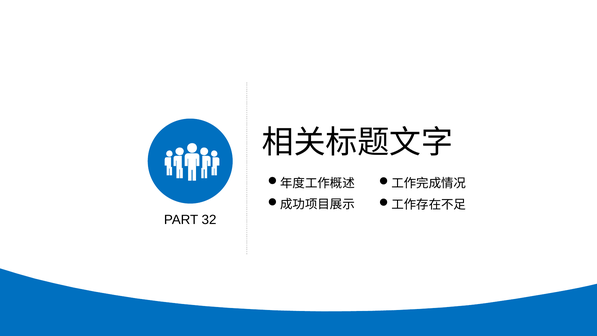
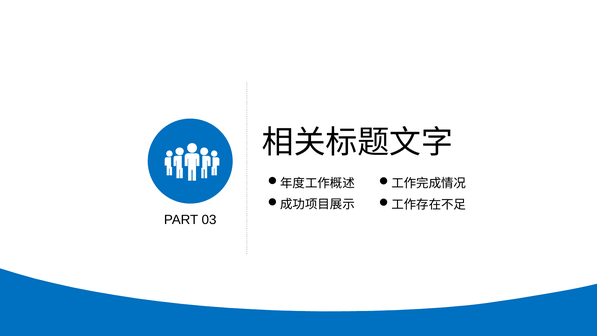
32: 32 -> 03
